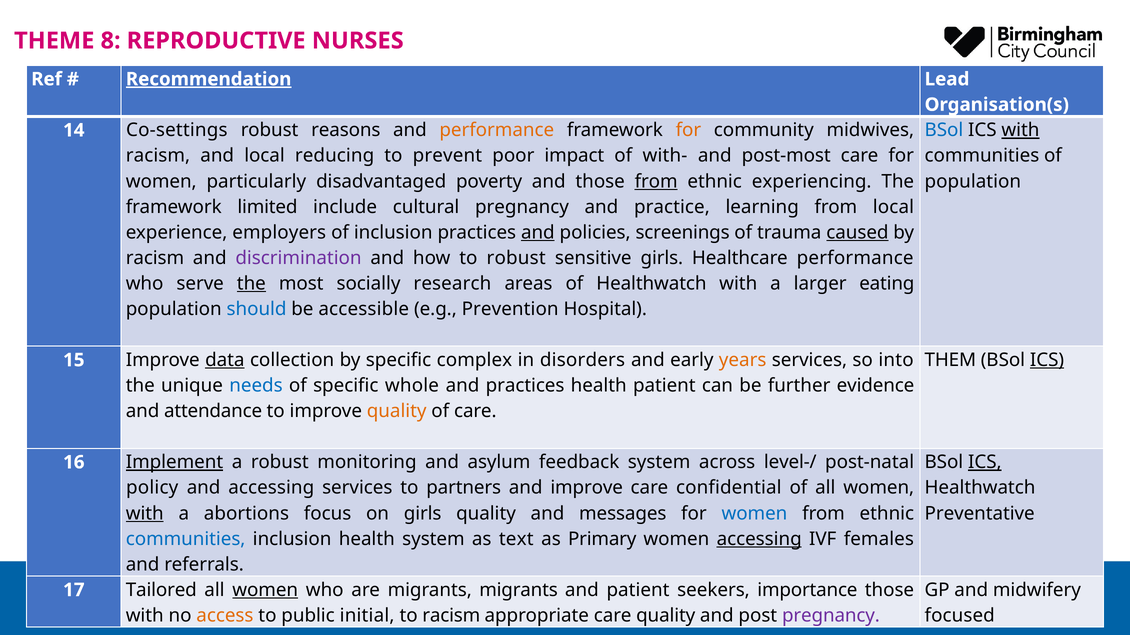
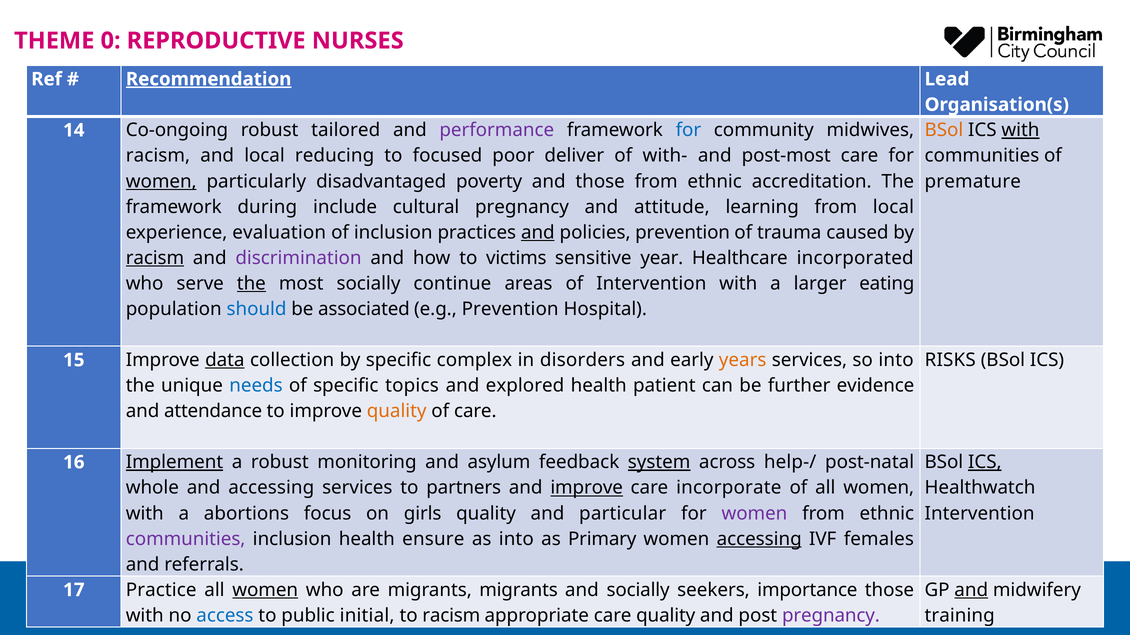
8: 8 -> 0
BSol at (944, 130) colour: blue -> orange
Co-settings: Co-settings -> Co-ongoing
reasons: reasons -> tailored
performance at (497, 130) colour: orange -> purple
for at (688, 130) colour: orange -> blue
prevent: prevent -> focused
impact: impact -> deliver
women at (161, 181) underline: none -> present
from at (656, 181) underline: present -> none
experiencing: experiencing -> accreditation
population at (973, 181): population -> premature
limited: limited -> during
practice: practice -> attitude
employers: employers -> evaluation
policies screenings: screenings -> prevention
caused underline: present -> none
racism at (155, 258) underline: none -> present
to robust: robust -> victims
sensitive girls: girls -> year
Healthcare performance: performance -> incorporated
research: research -> continue
of Healthwatch: Healthwatch -> Intervention
accessible: accessible -> associated
THEM: THEM -> RISKS
ICS at (1047, 360) underline: present -> none
whole: whole -> topics
and practices: practices -> explored
system at (659, 463) underline: none -> present
level-/: level-/ -> help-/
policy: policy -> whole
improve at (587, 488) underline: none -> present
confidential: confidential -> incorporate
with at (145, 514) underline: present -> none
messages: messages -> particular
women at (754, 514) colour: blue -> purple
Preventative at (980, 514): Preventative -> Intervention
communities at (186, 539) colour: blue -> purple
health system: system -> ensure
as text: text -> into
and at (971, 591) underline: none -> present
Tailored: Tailored -> Practice
and patient: patient -> socially
access colour: orange -> blue
focused: focused -> training
